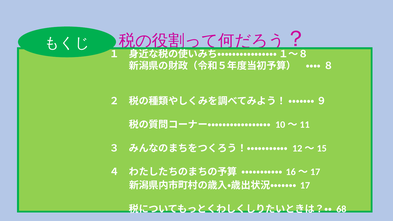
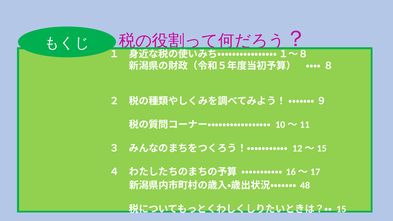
17: 17 -> 48
68: 68 -> 15
